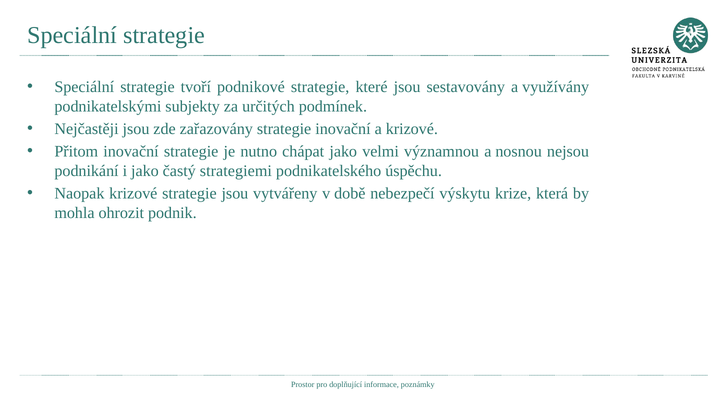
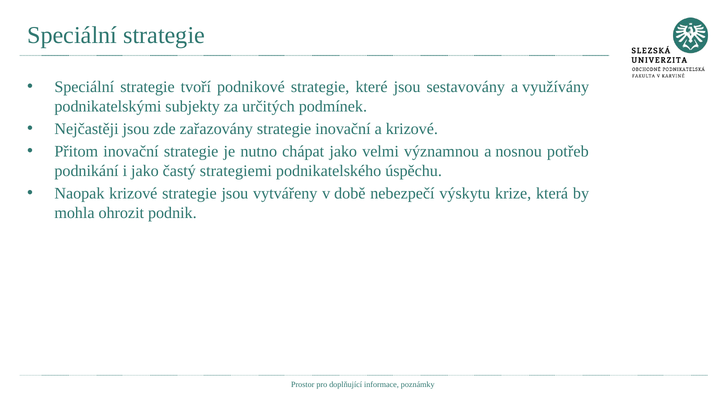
nejsou: nejsou -> potřeb
